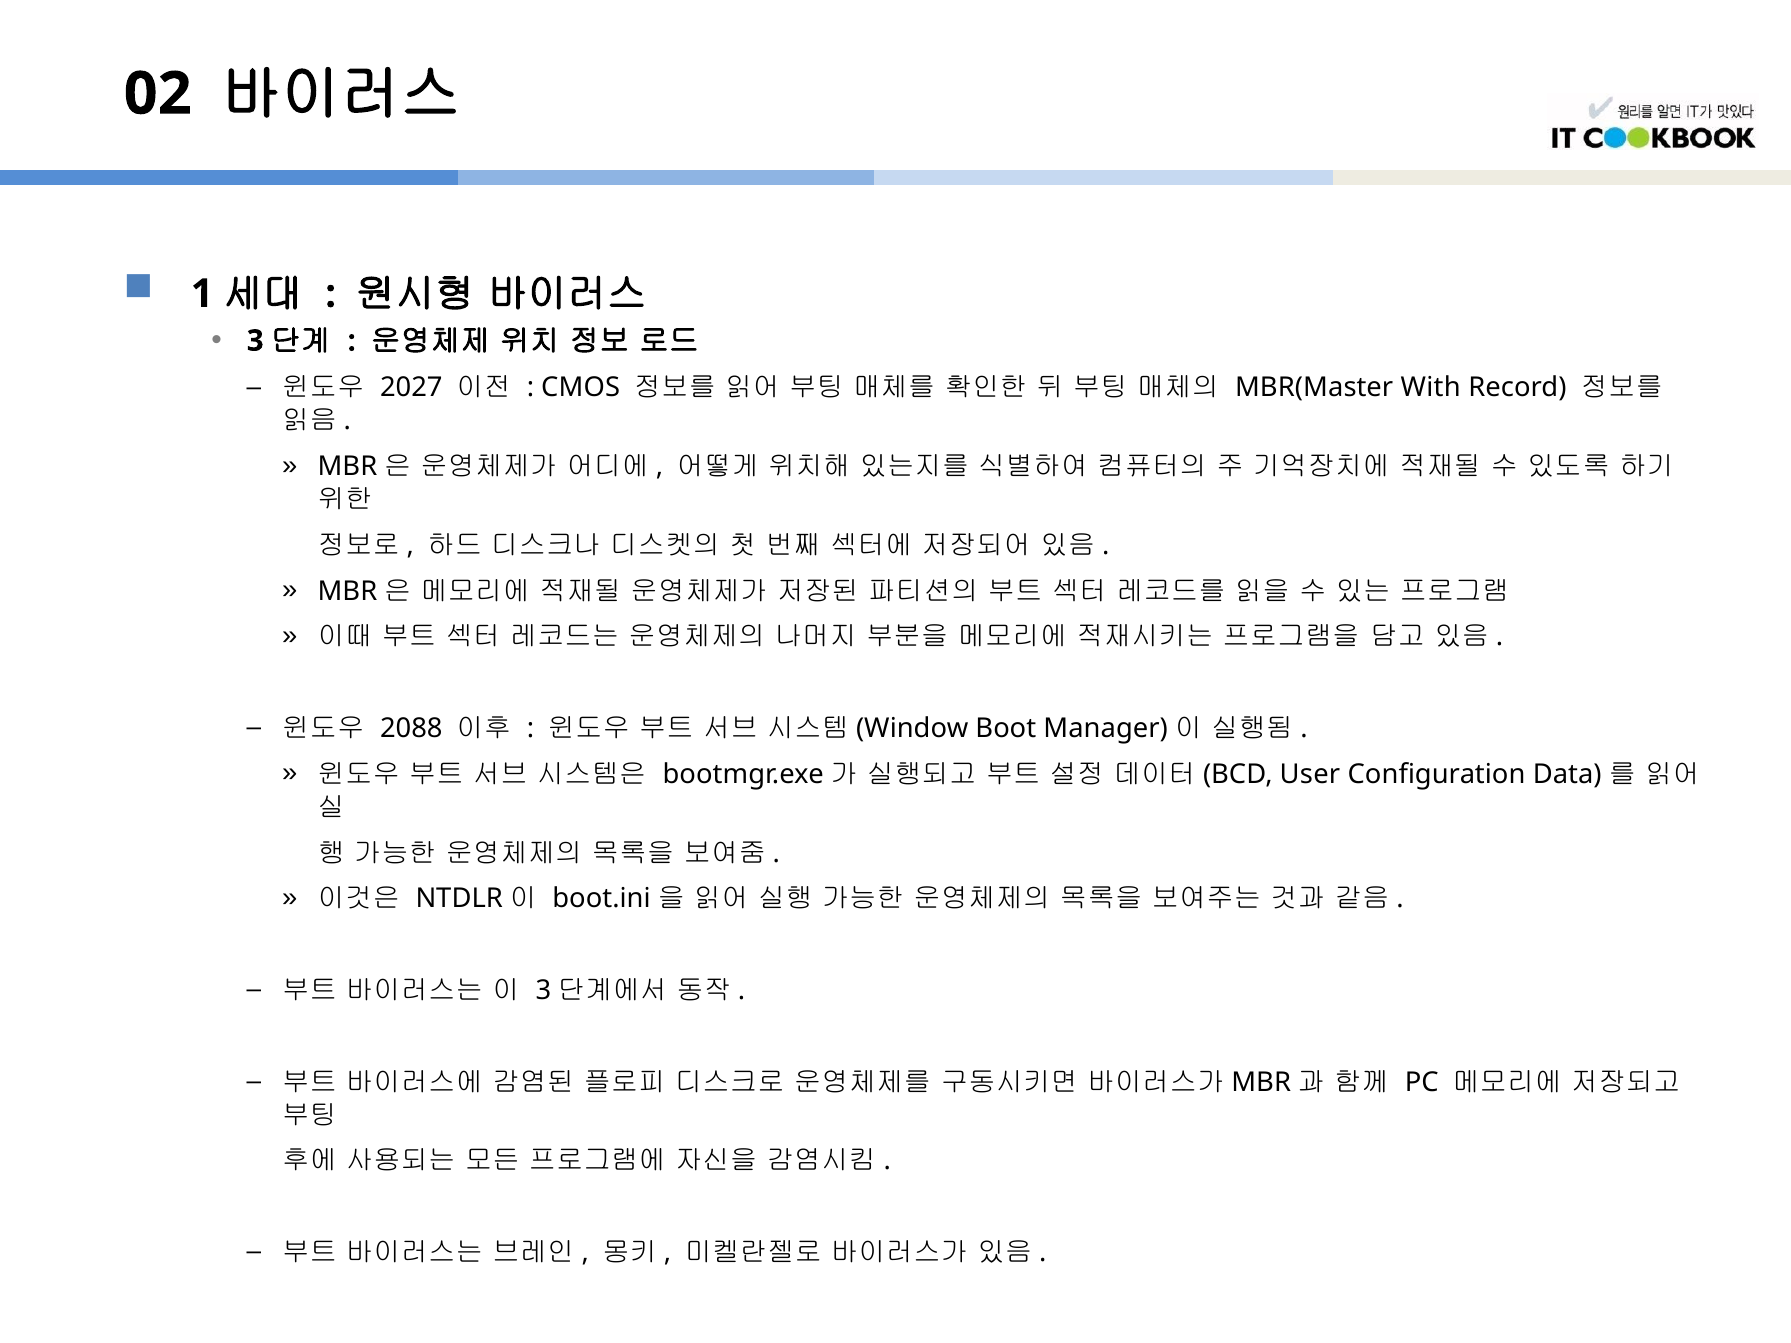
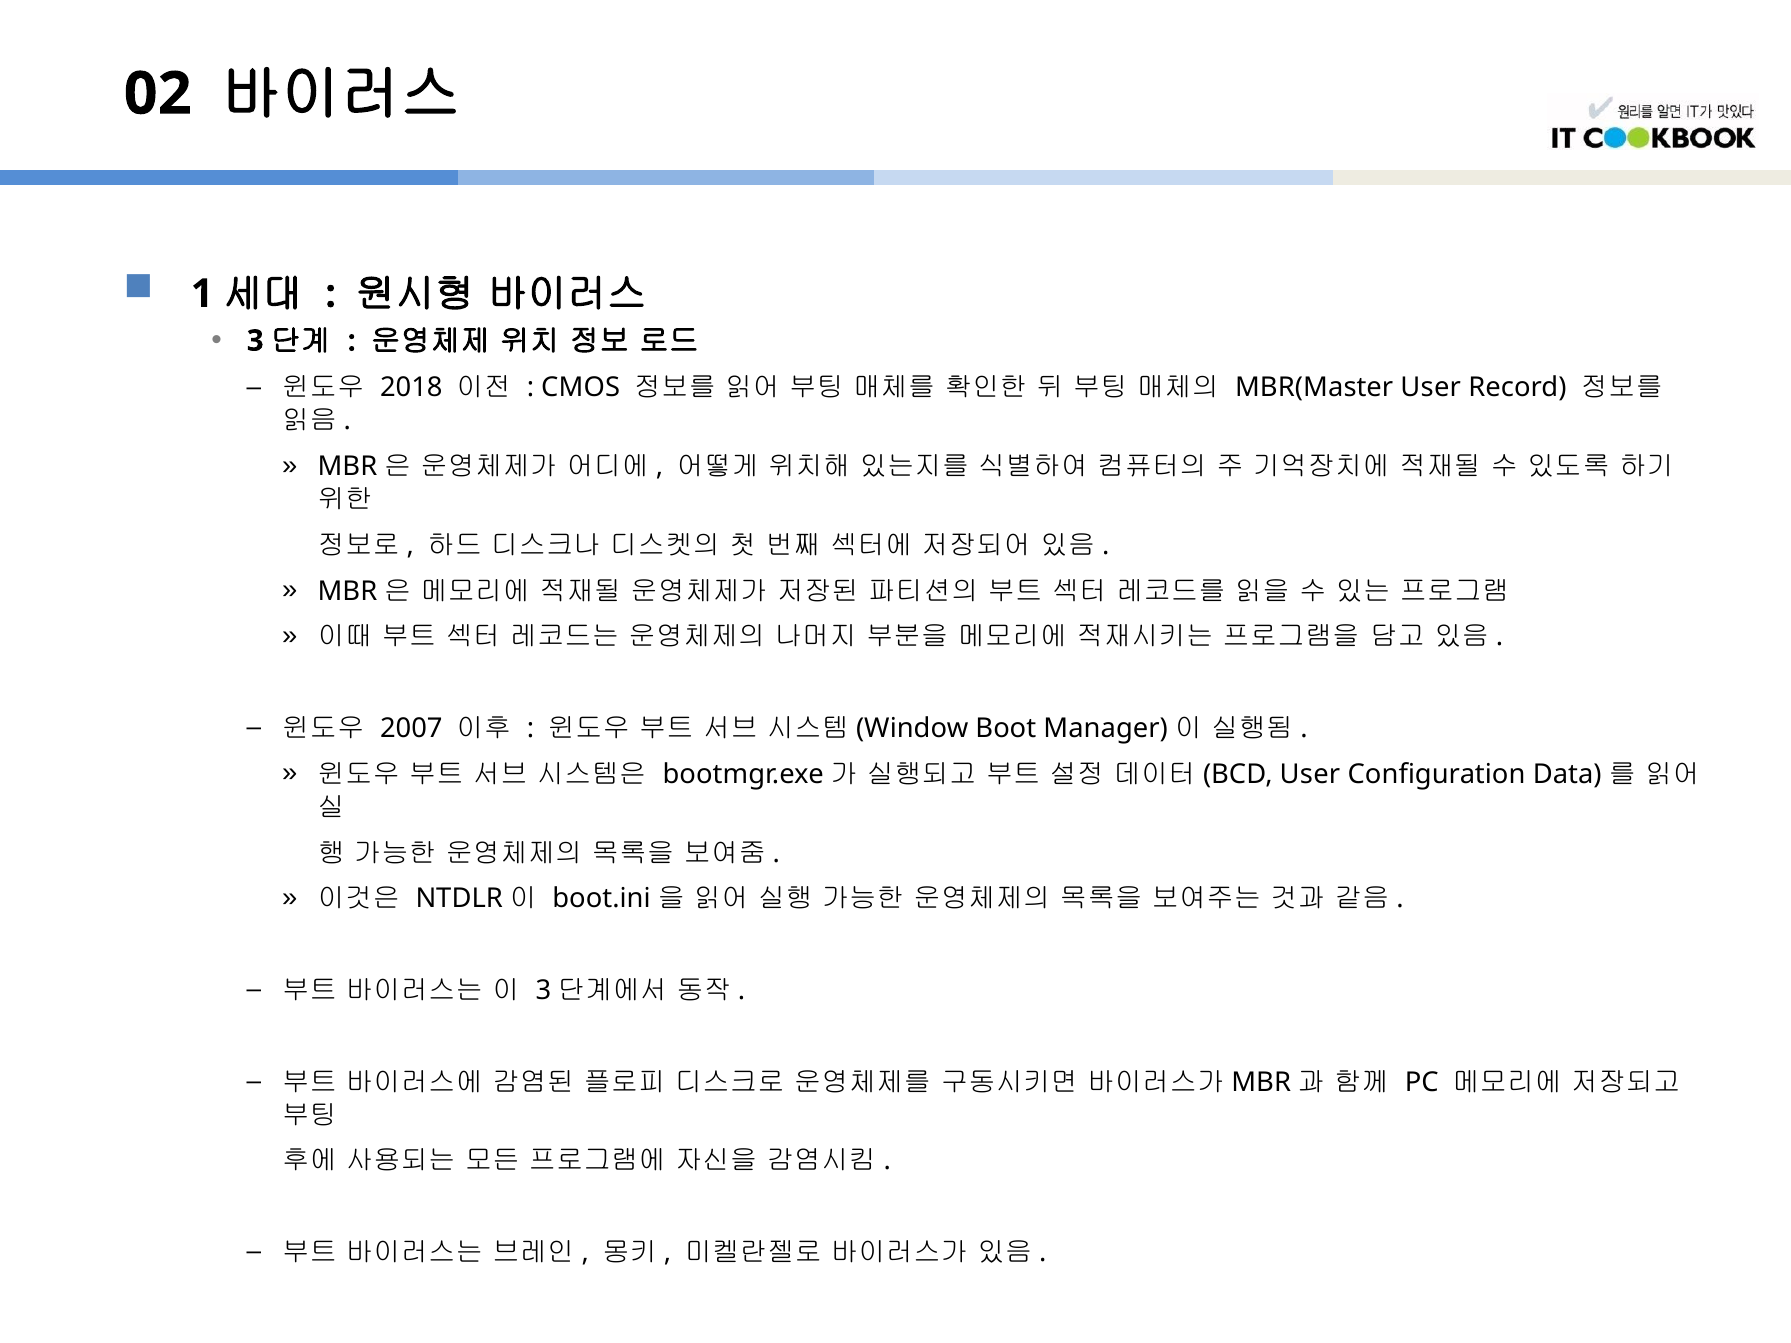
2027: 2027 -> 2018
MBR(Master With: With -> User
2088: 2088 -> 2007
